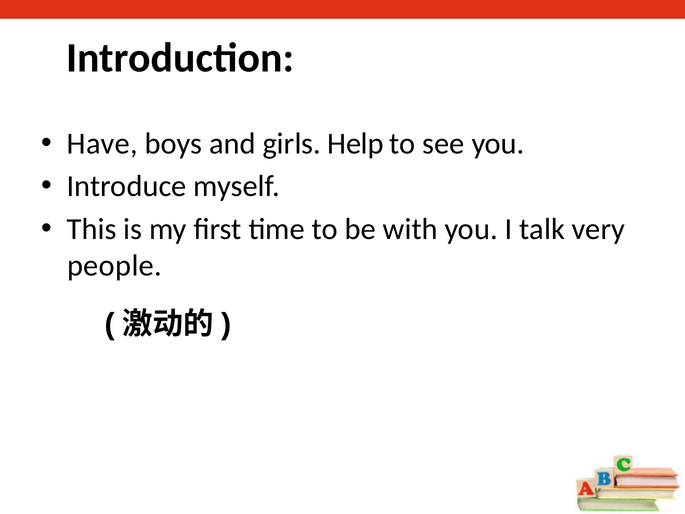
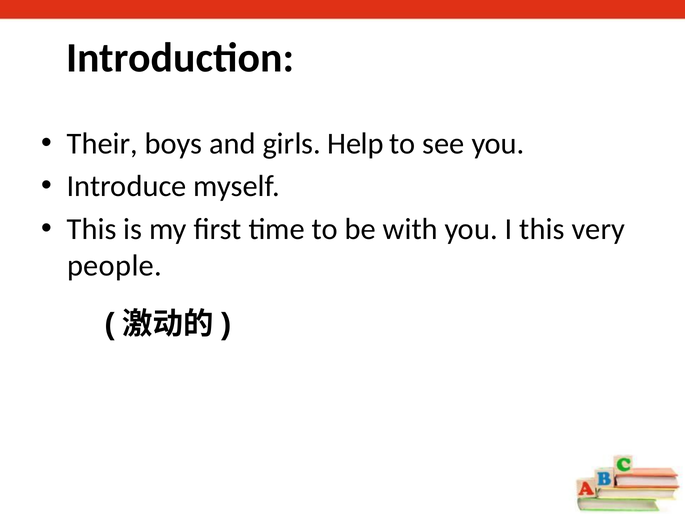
Have: Have -> Their
I talk: talk -> this
